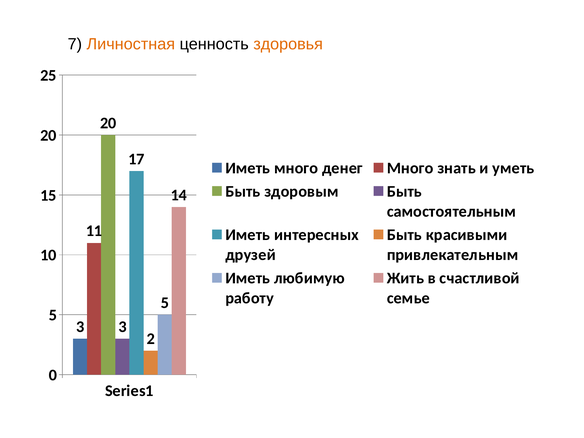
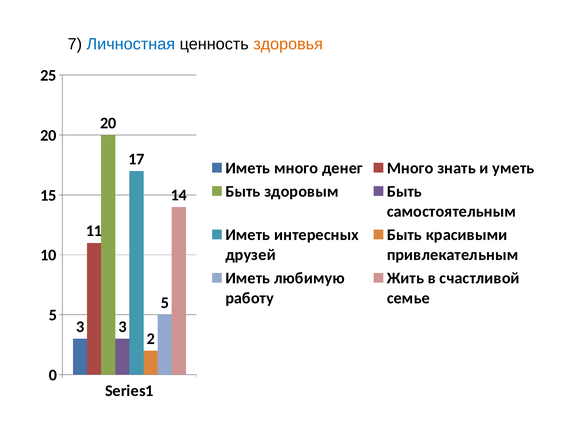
Личностная colour: orange -> blue
